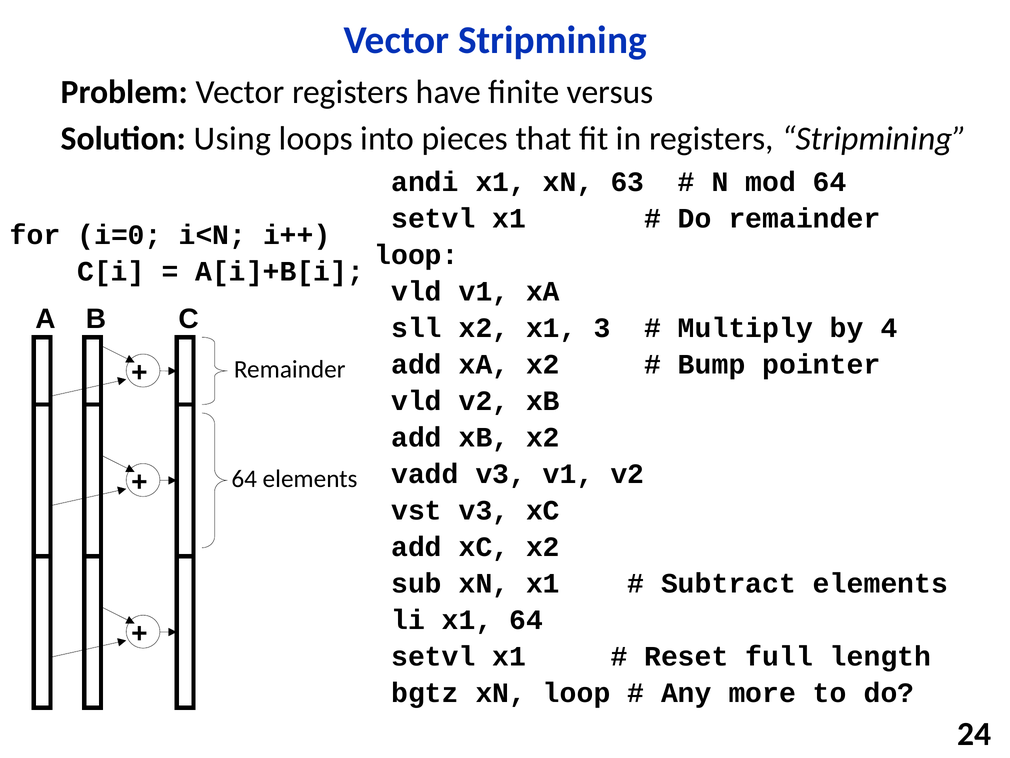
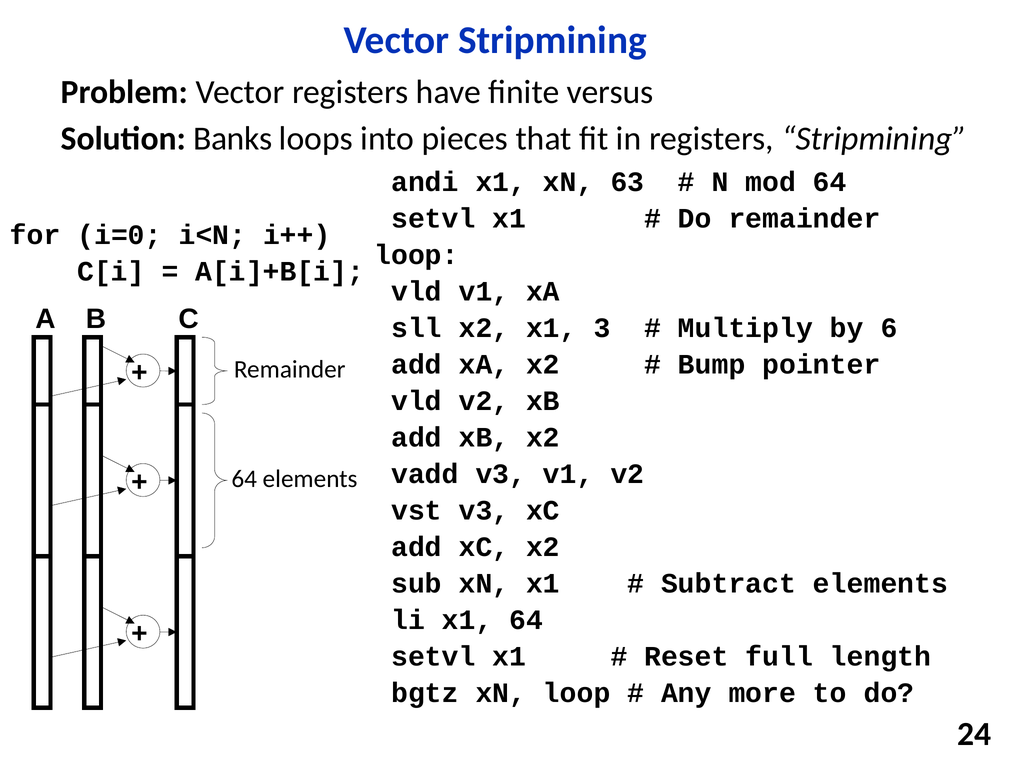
Using: Using -> Banks
4: 4 -> 6
